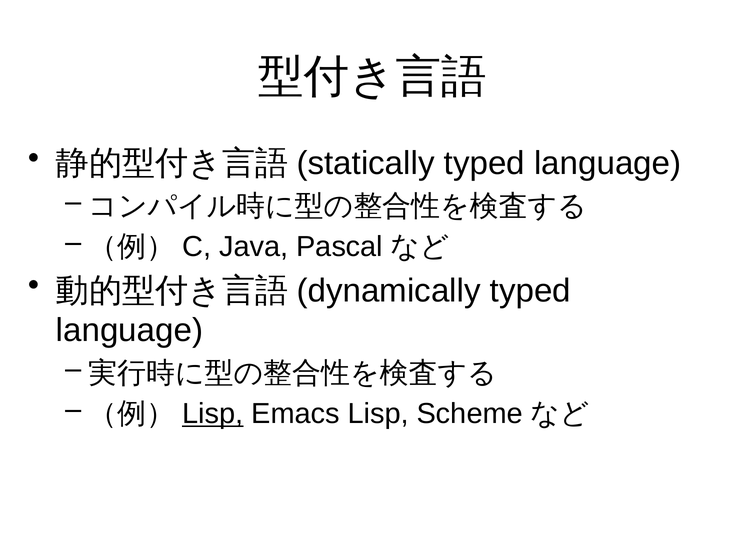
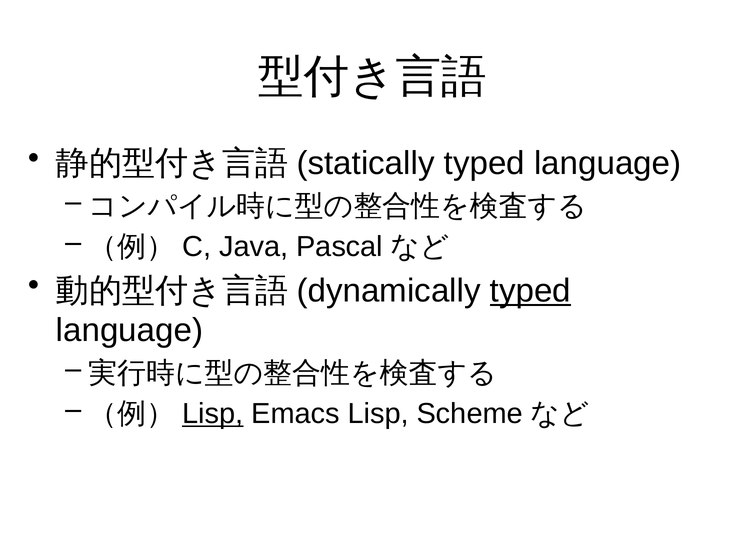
typed at (530, 291) underline: none -> present
